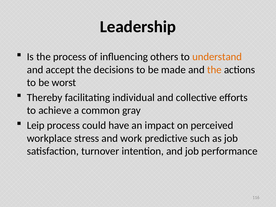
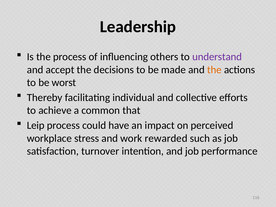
understand colour: orange -> purple
gray: gray -> that
predictive: predictive -> rewarded
